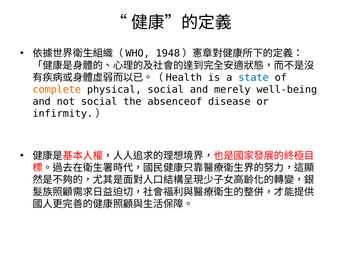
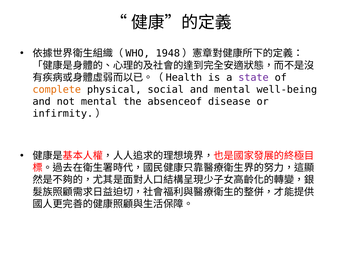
state colour: blue -> purple
and merely: merely -> mental
not social: social -> mental
